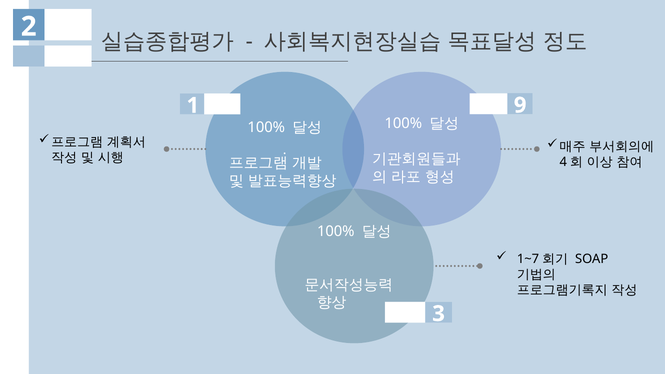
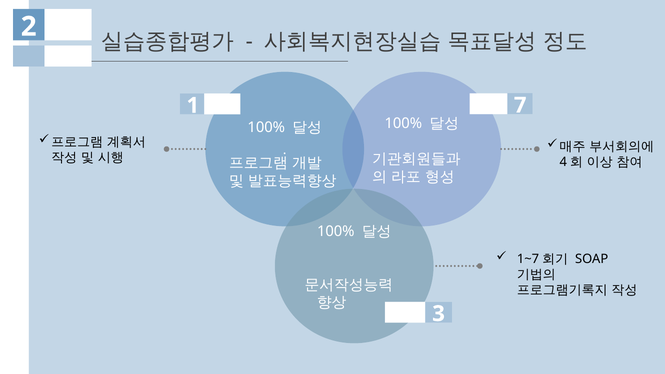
9: 9 -> 7
